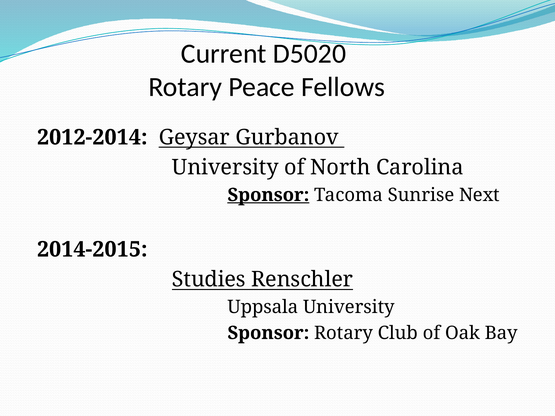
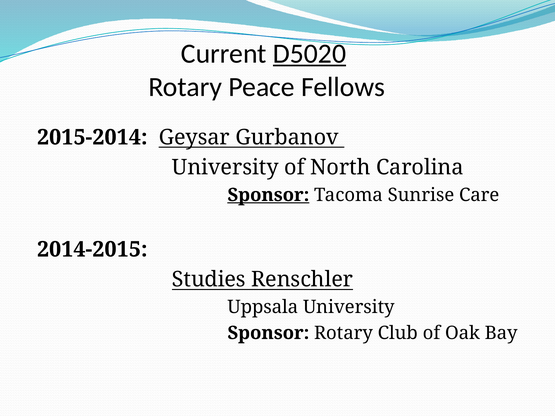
D5020 underline: none -> present
2012-2014: 2012-2014 -> 2015-2014
Next: Next -> Care
